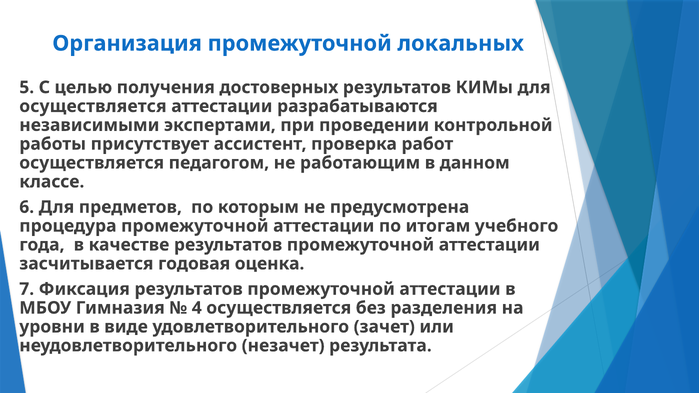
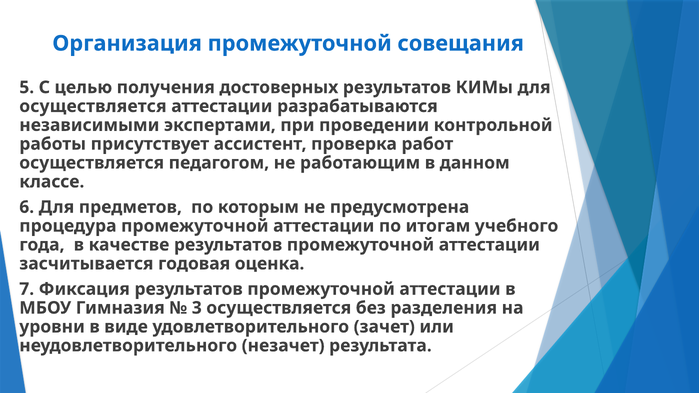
локальных: локальных -> совещания
4: 4 -> 3
